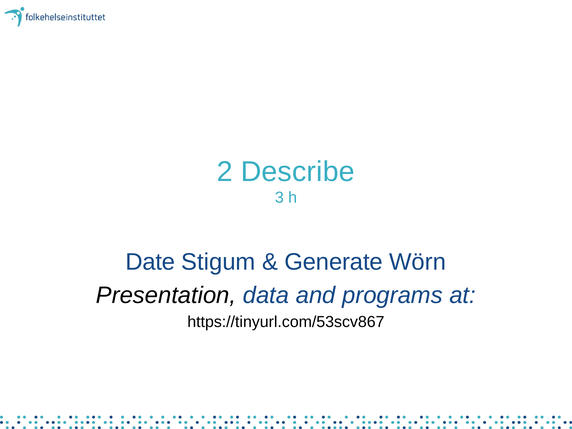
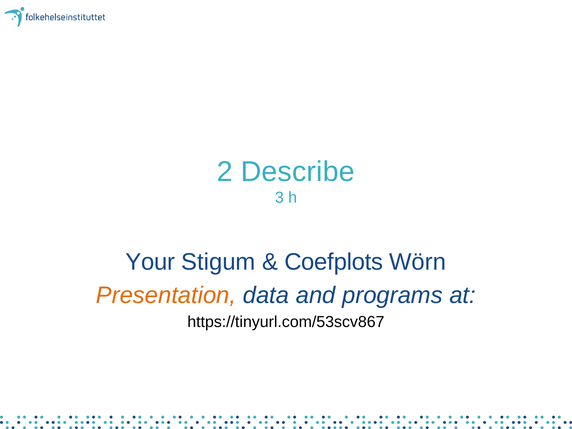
Date: Date -> Your
Generate: Generate -> Coefplots
Presentation colour: black -> orange
